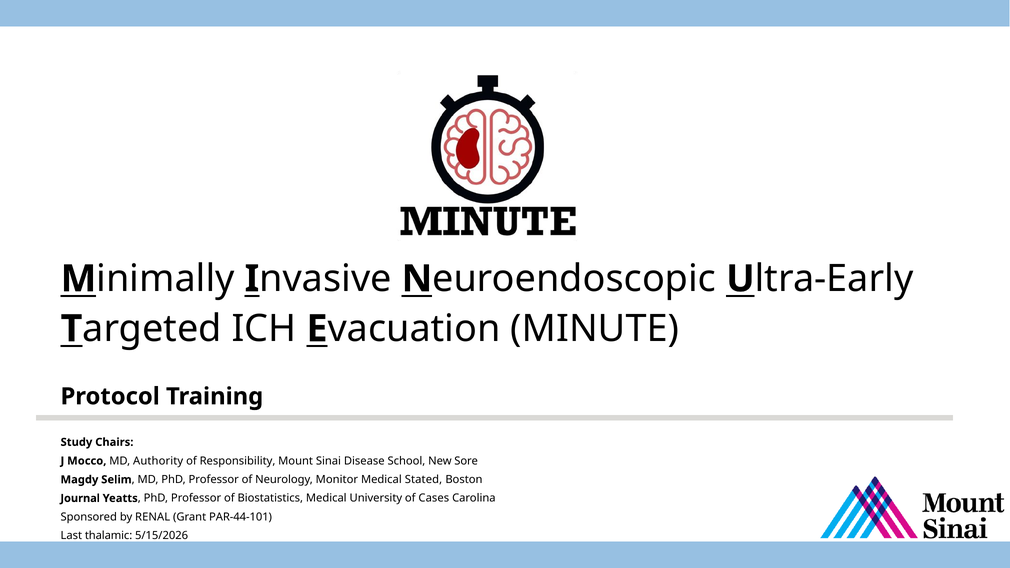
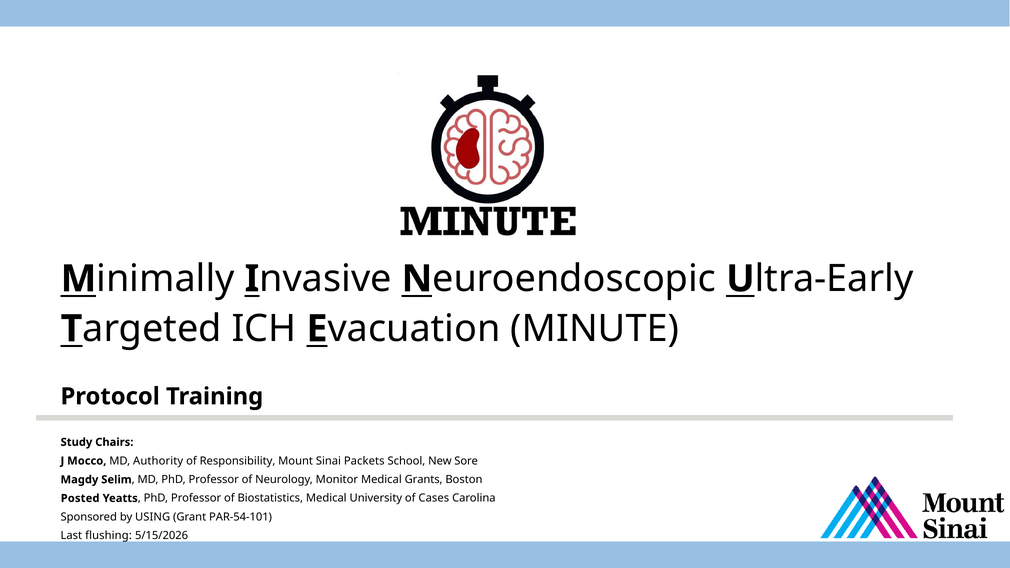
Disease: Disease -> Packets
Stated: Stated -> Grants
Journal: Journal -> Posted
RENAL: RENAL -> USING
PAR-44-101: PAR-44-101 -> PAR-54-101
thalamic: thalamic -> flushing
